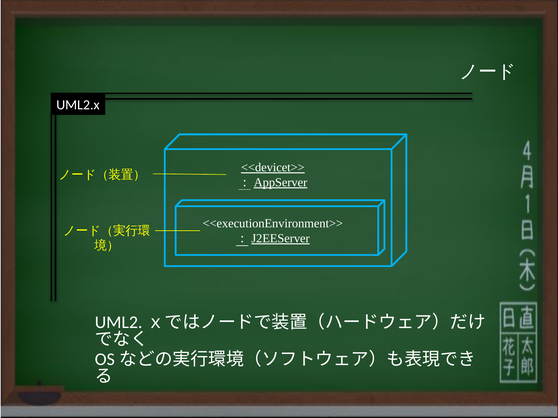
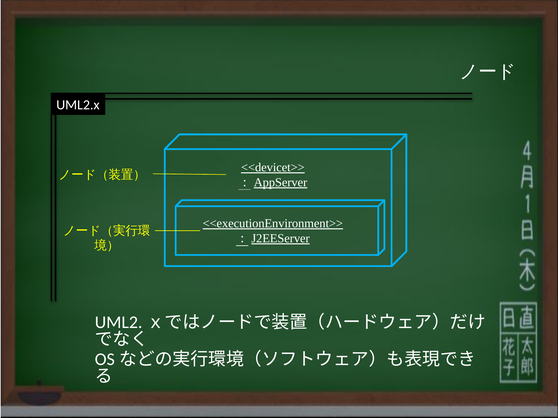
<<executionEnvironment>> underline: none -> present
